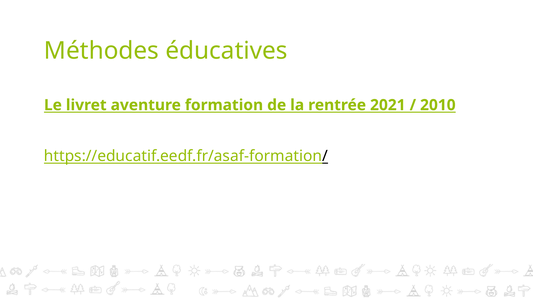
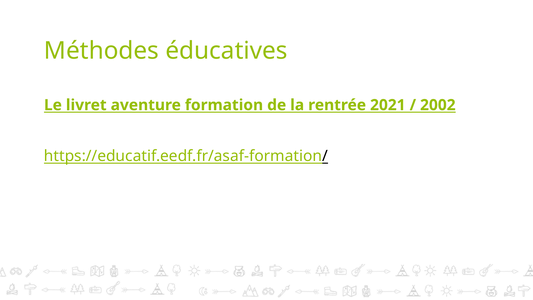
2010: 2010 -> 2002
